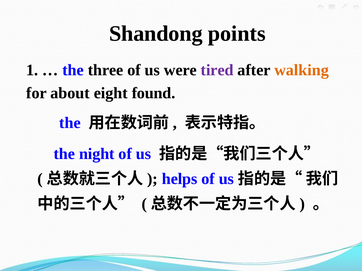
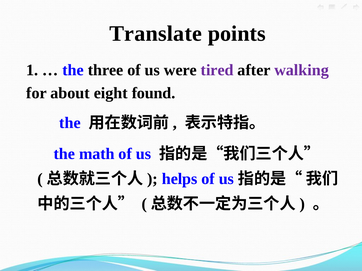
Shandong: Shandong -> Translate
walking colour: orange -> purple
night: night -> math
